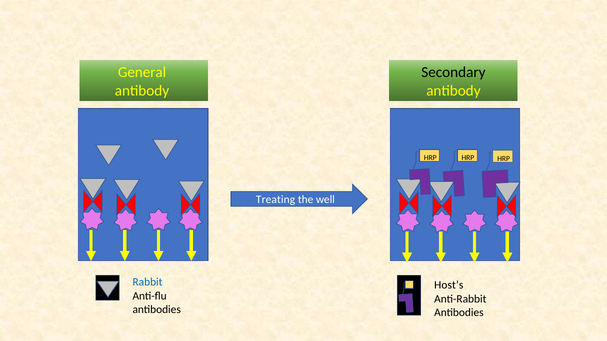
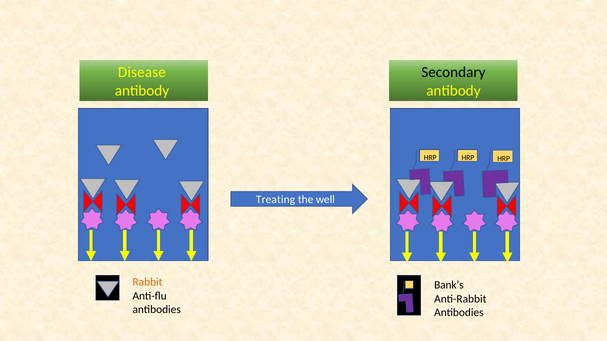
General: General -> Disease
Rabbit colour: blue -> orange
Host’s: Host’s -> Bank’s
